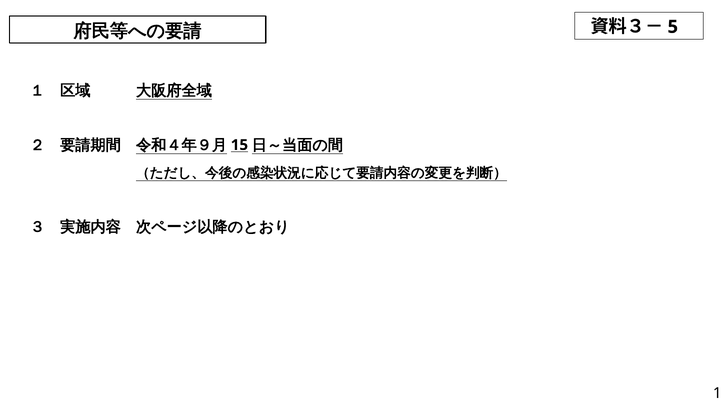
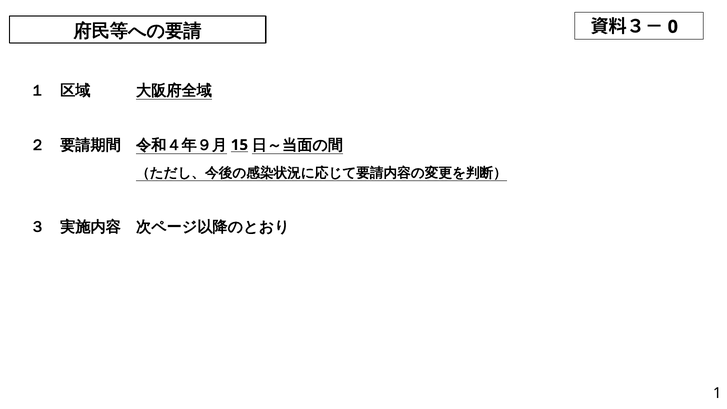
5: 5 -> 0
